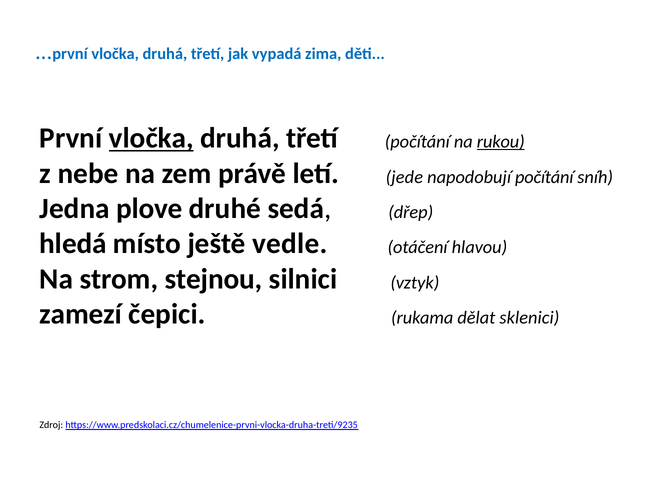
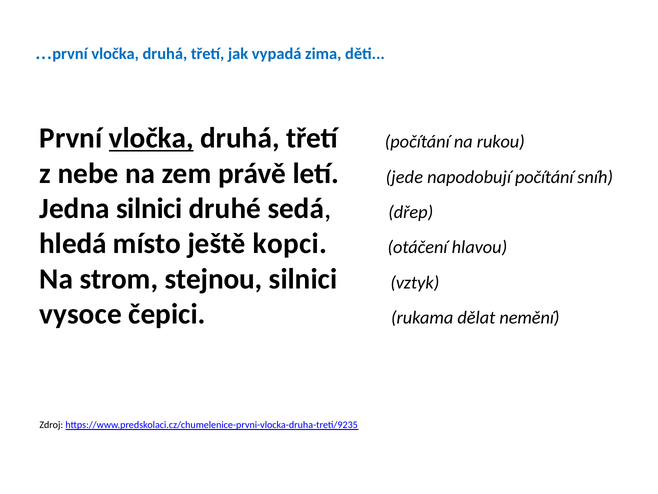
rukou underline: present -> none
Jedna plove: plove -> silnici
vedle: vedle -> kopci
zamezí: zamezí -> vysoce
sklenici: sklenici -> nemění
